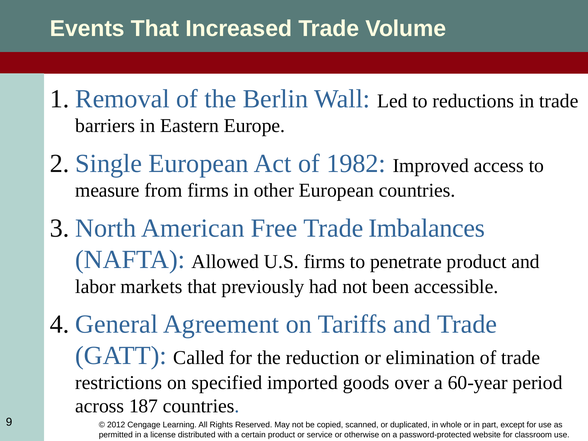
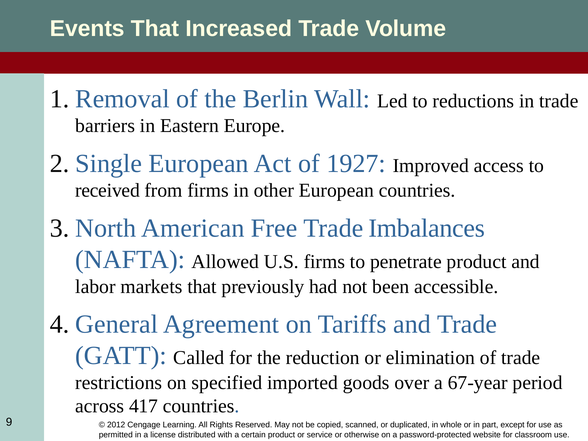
1982: 1982 -> 1927
measure: measure -> received
60-year: 60-year -> 67-year
187: 187 -> 417
